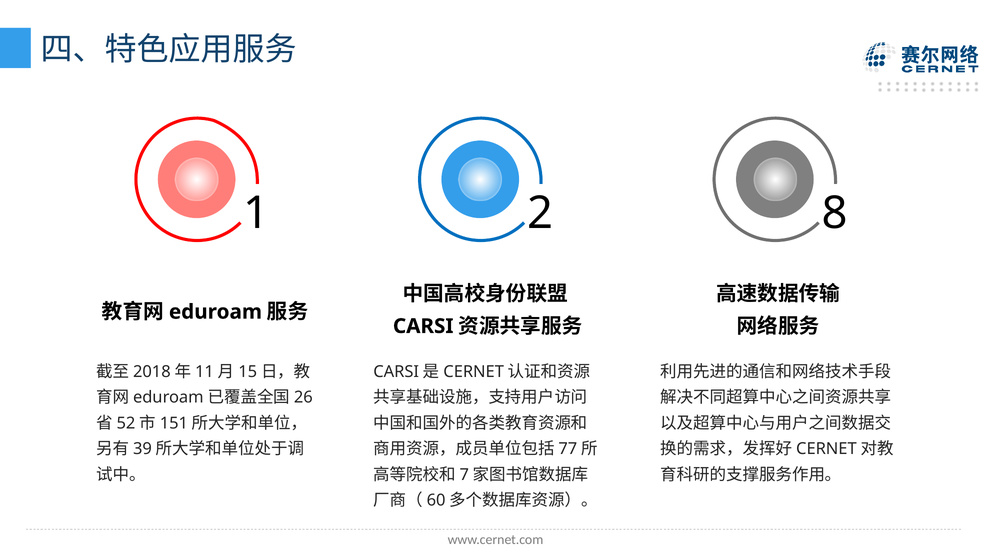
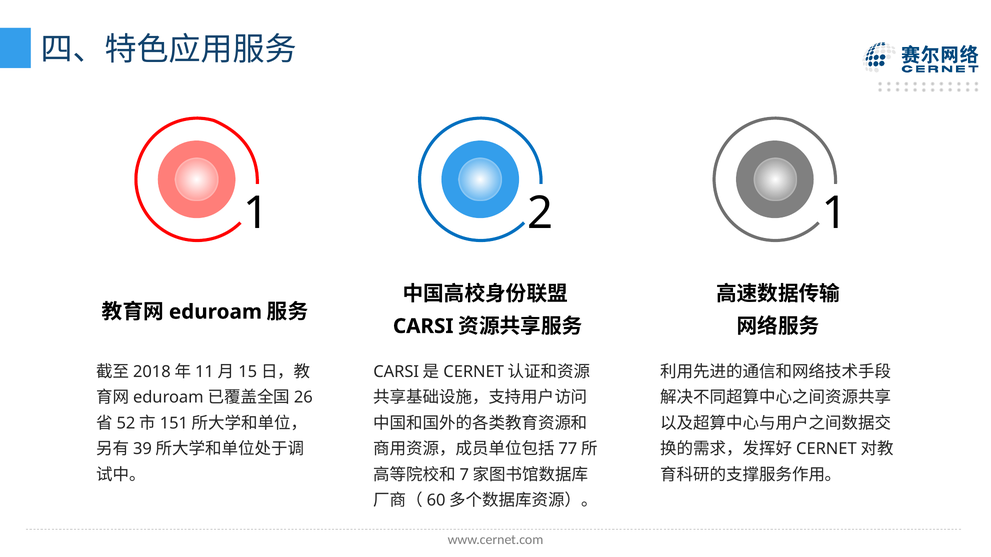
2 8: 8 -> 1
